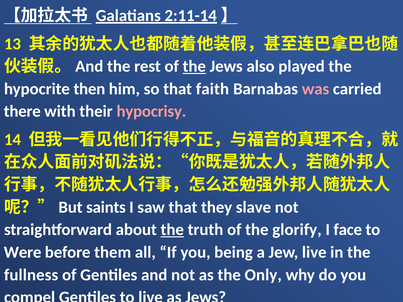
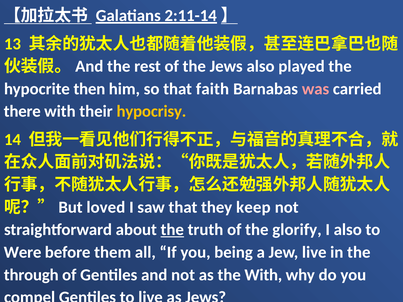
the at (194, 66) underline: present -> none
hypocrisy colour: pink -> yellow
saints: saints -> loved
slave: slave -> keep
I face: face -> also
fullness: fullness -> through
the Only: Only -> With
